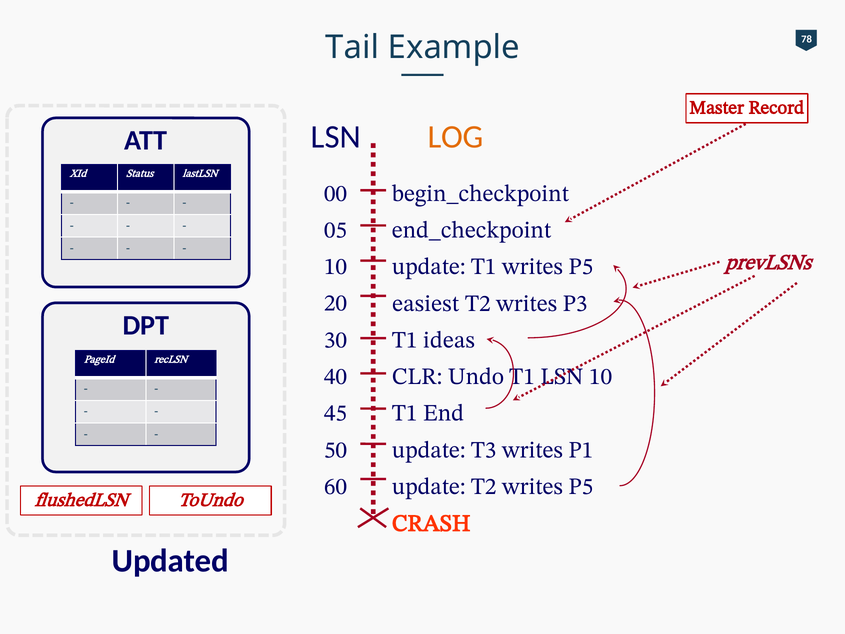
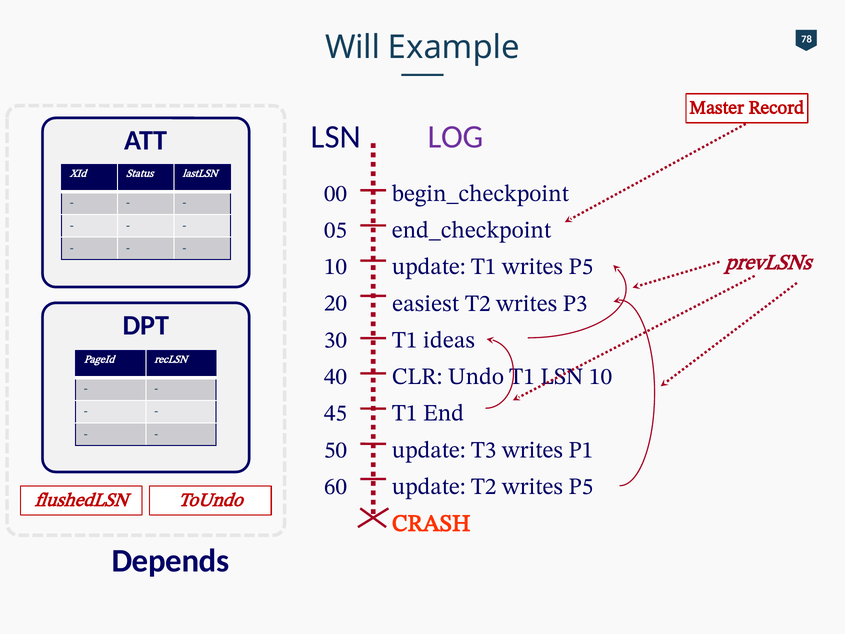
Tail: Tail -> Will
LOG colour: orange -> purple
Updated: Updated -> Depends
